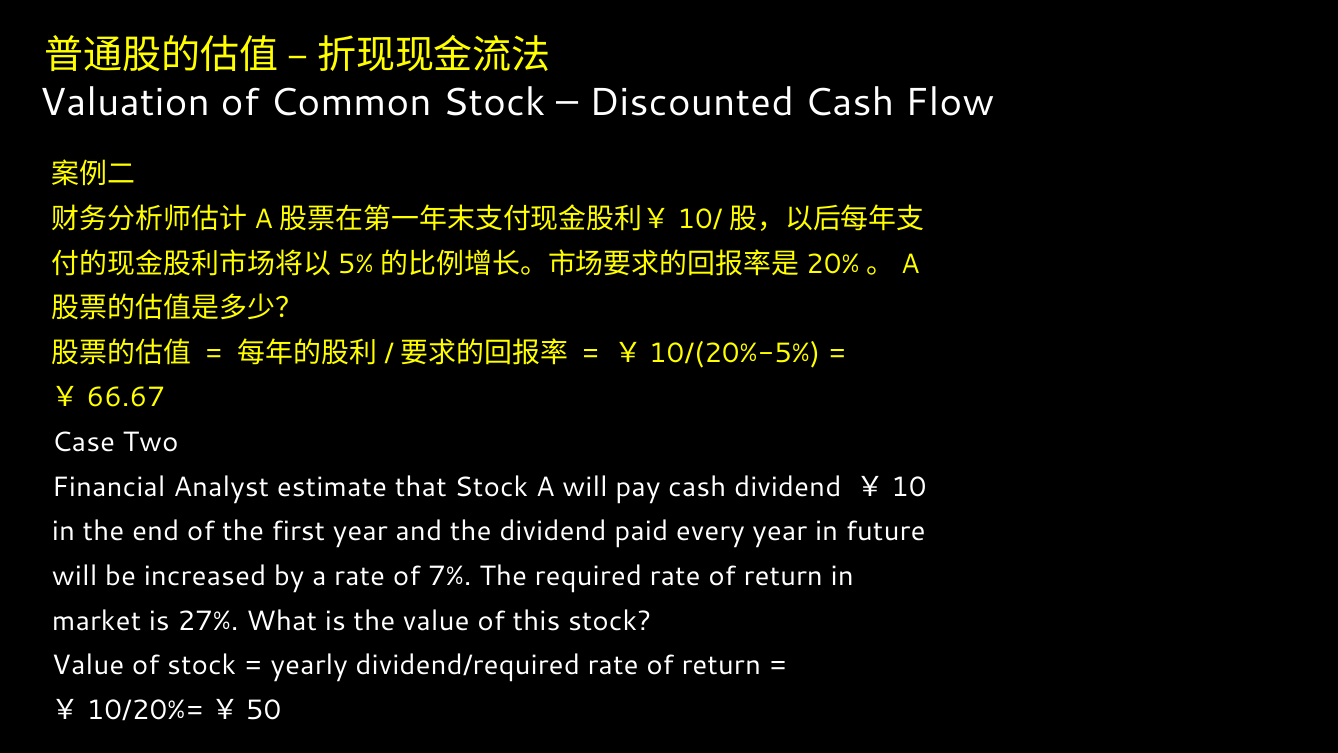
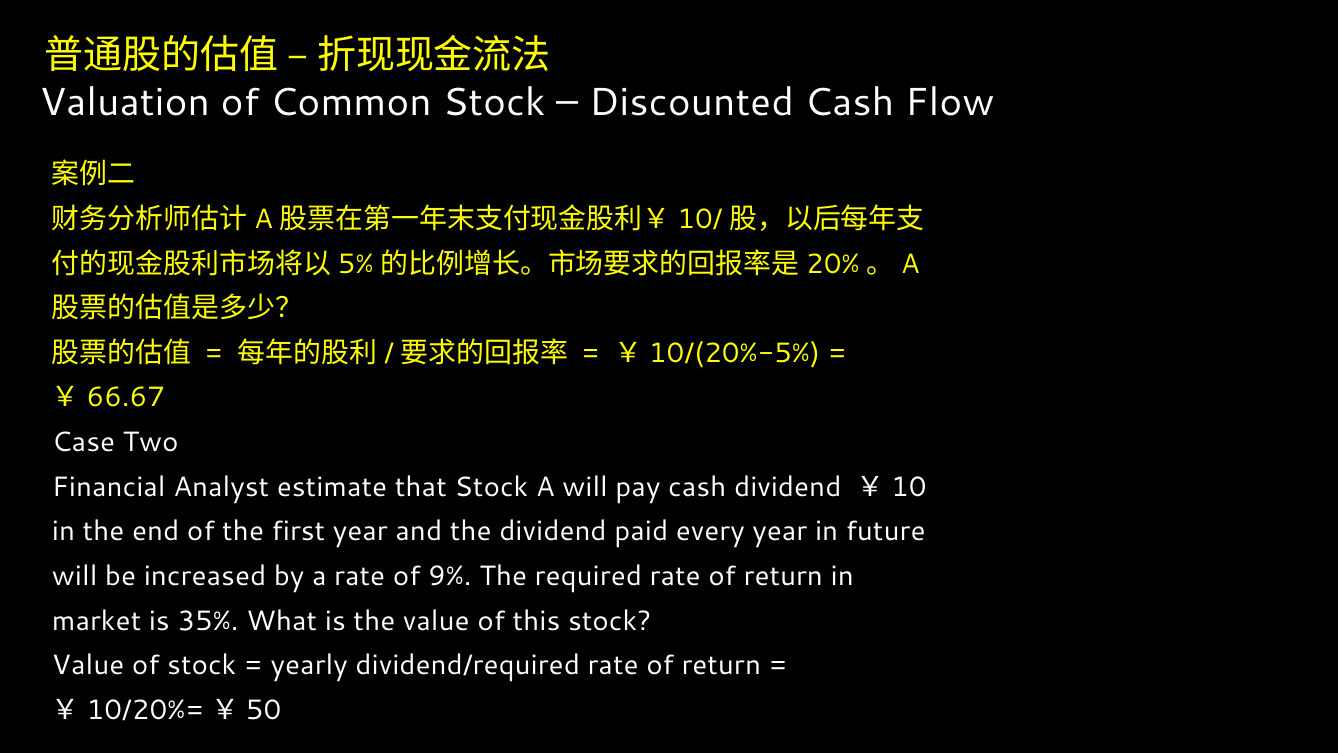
7%: 7% -> 9%
27%: 27% -> 35%
